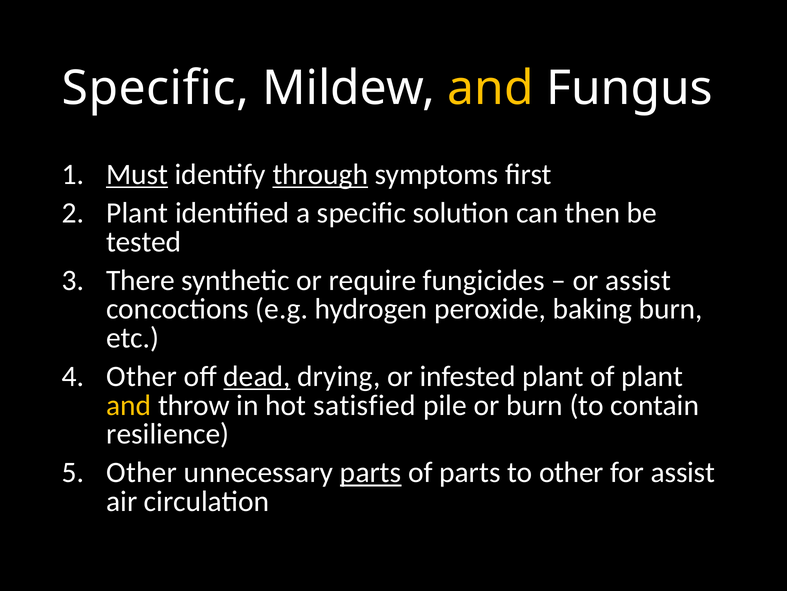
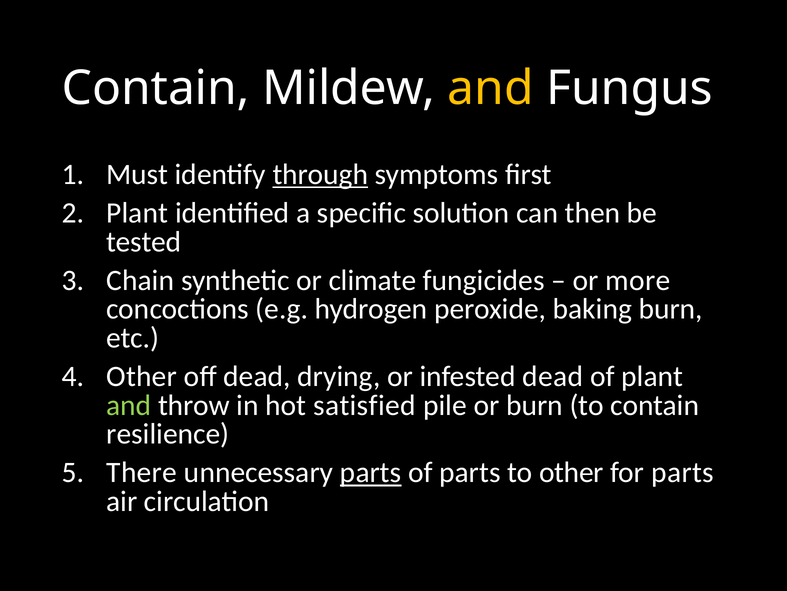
Specific at (156, 88): Specific -> Contain
Must underline: present -> none
There: There -> Chain
require: require -> climate
or assist: assist -> more
dead at (257, 376) underline: present -> none
infested plant: plant -> dead
and at (129, 405) colour: yellow -> light green
Other at (142, 472): Other -> There
for assist: assist -> parts
